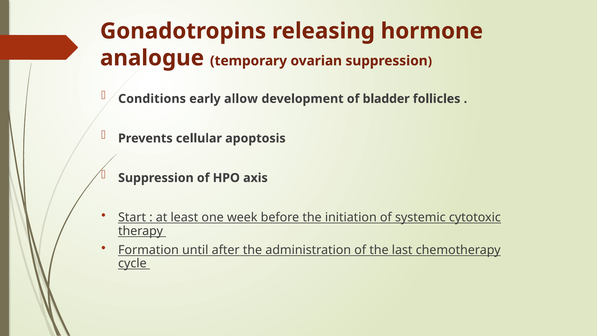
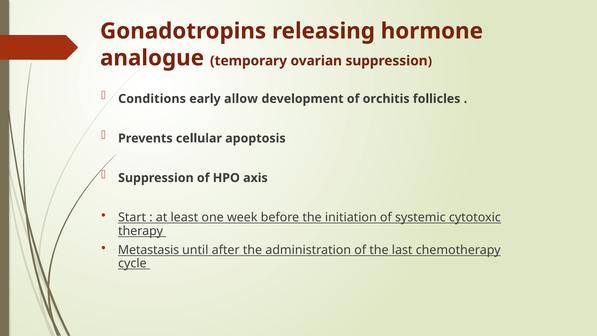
bladder: bladder -> orchitis
Formation: Formation -> Metastasis
